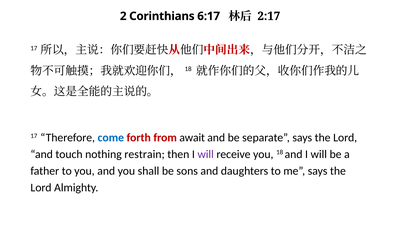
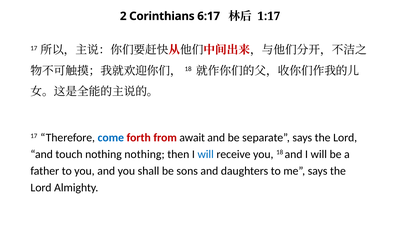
2:17: 2:17 -> 1:17
nothing restrain: restrain -> nothing
will at (206, 154) colour: purple -> blue
